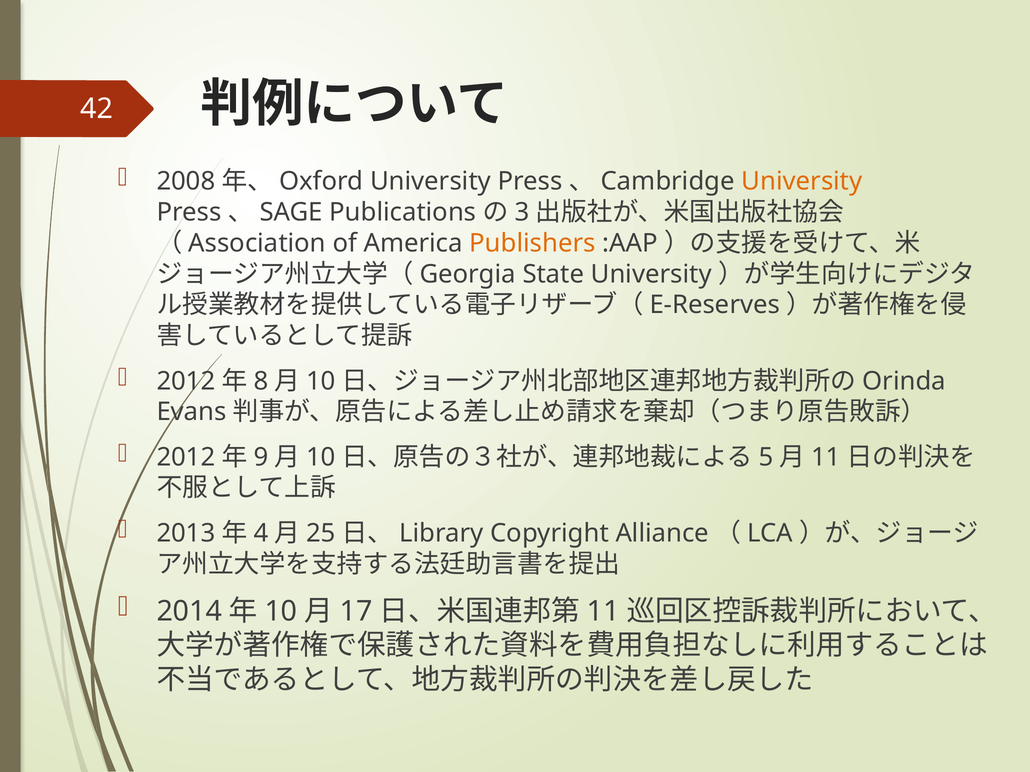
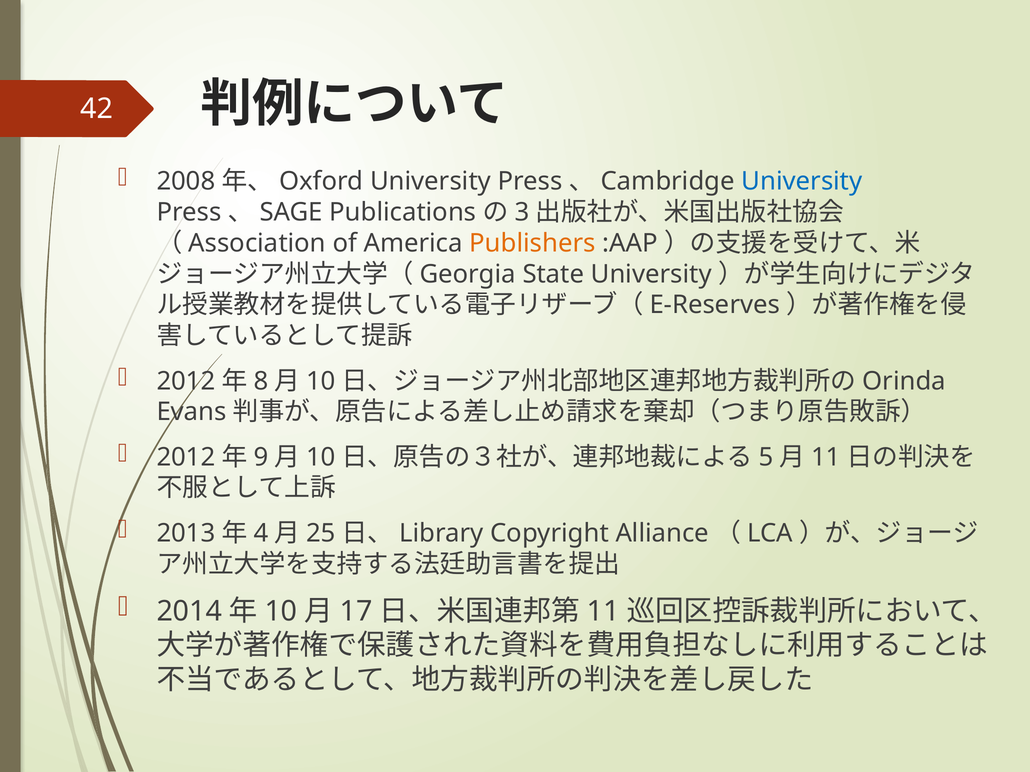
University at (802, 182) colour: orange -> blue
